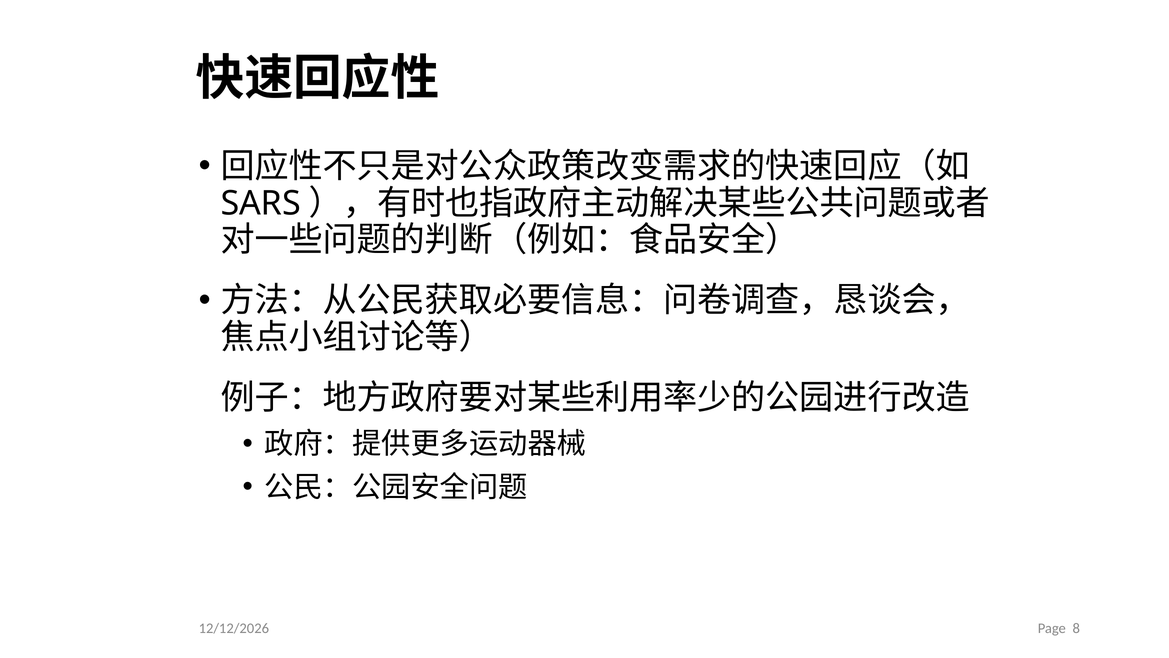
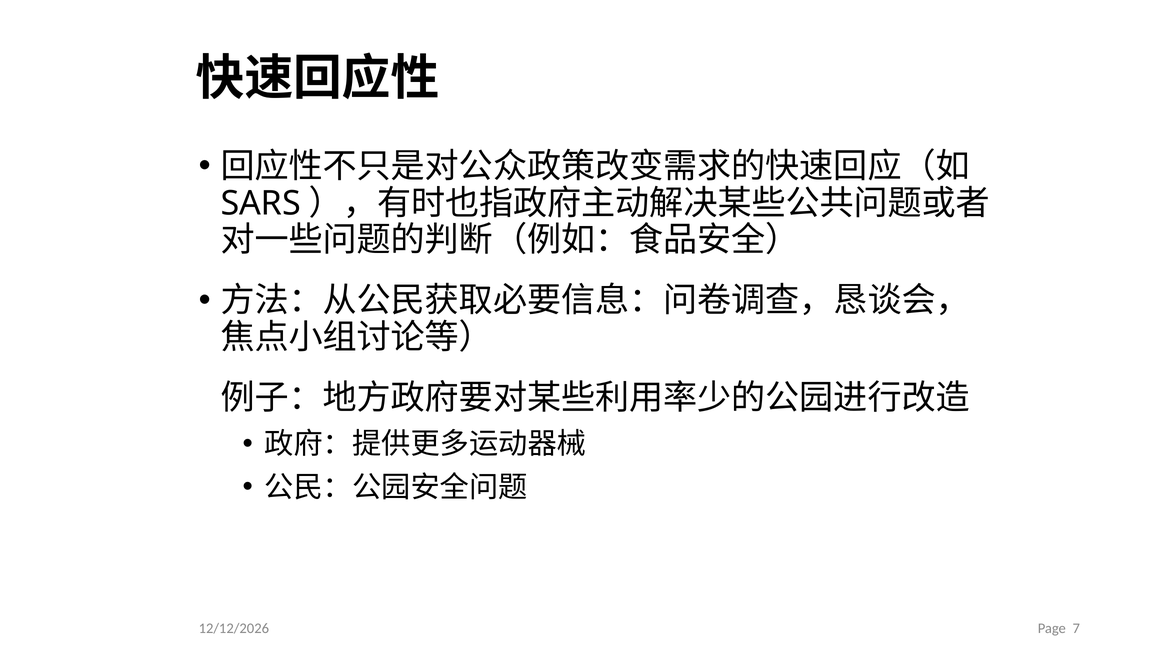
8: 8 -> 7
